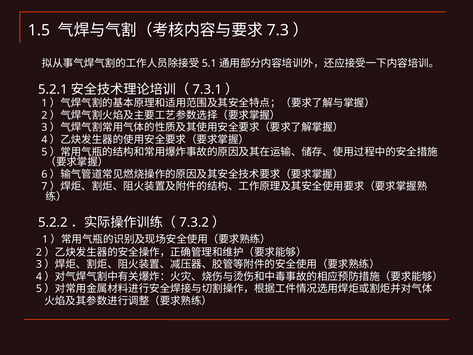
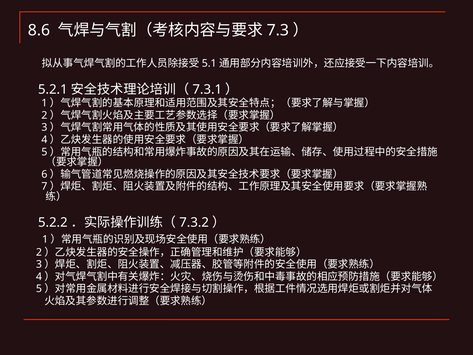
1.5: 1.5 -> 8.6
